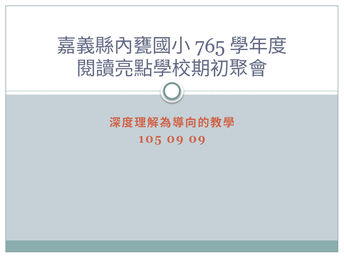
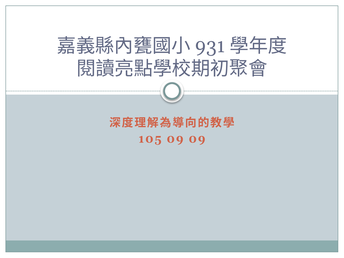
765: 765 -> 931
